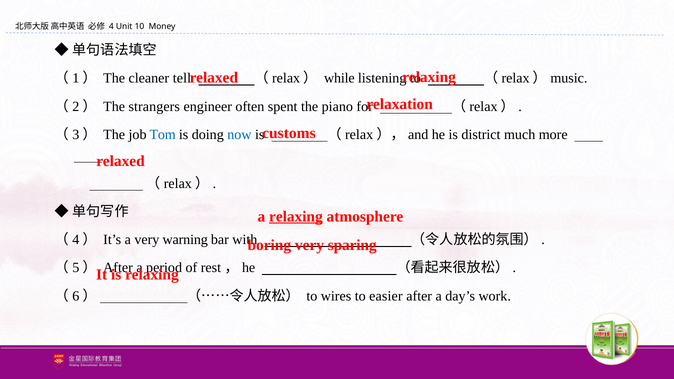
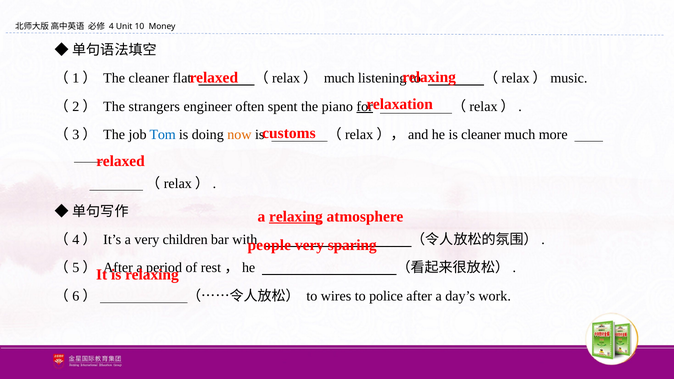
tell: tell -> flat
（relax） while: while -> much
for underline: none -> present
now colour: blue -> orange
is district: district -> cleaner
warning: warning -> children
boring: boring -> people
easier: easier -> police
